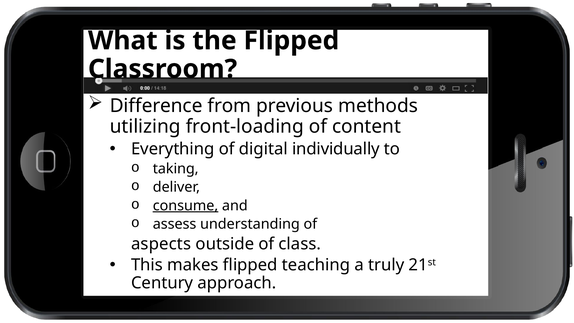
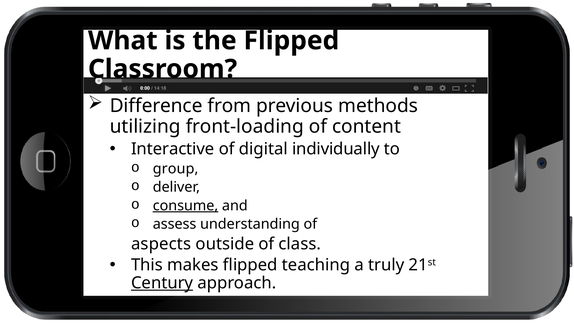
Everything: Everything -> Interactive
taking: taking -> group
Century underline: none -> present
